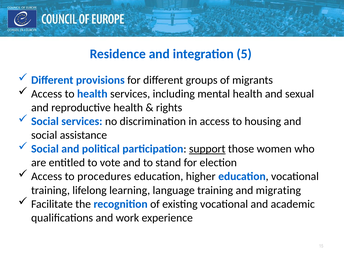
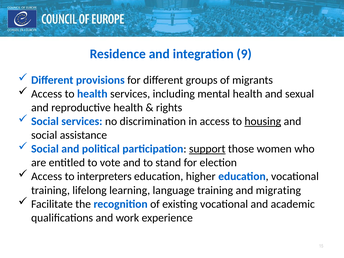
5: 5 -> 9
housing underline: none -> present
procedures: procedures -> interpreters
